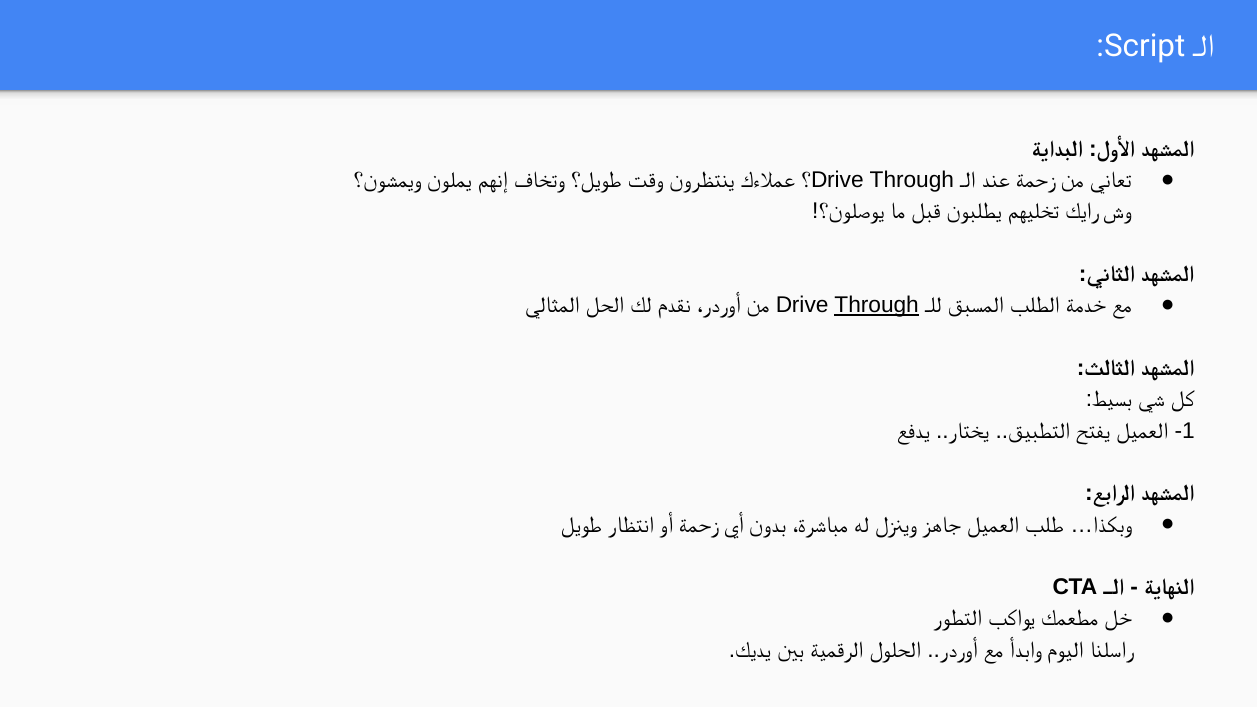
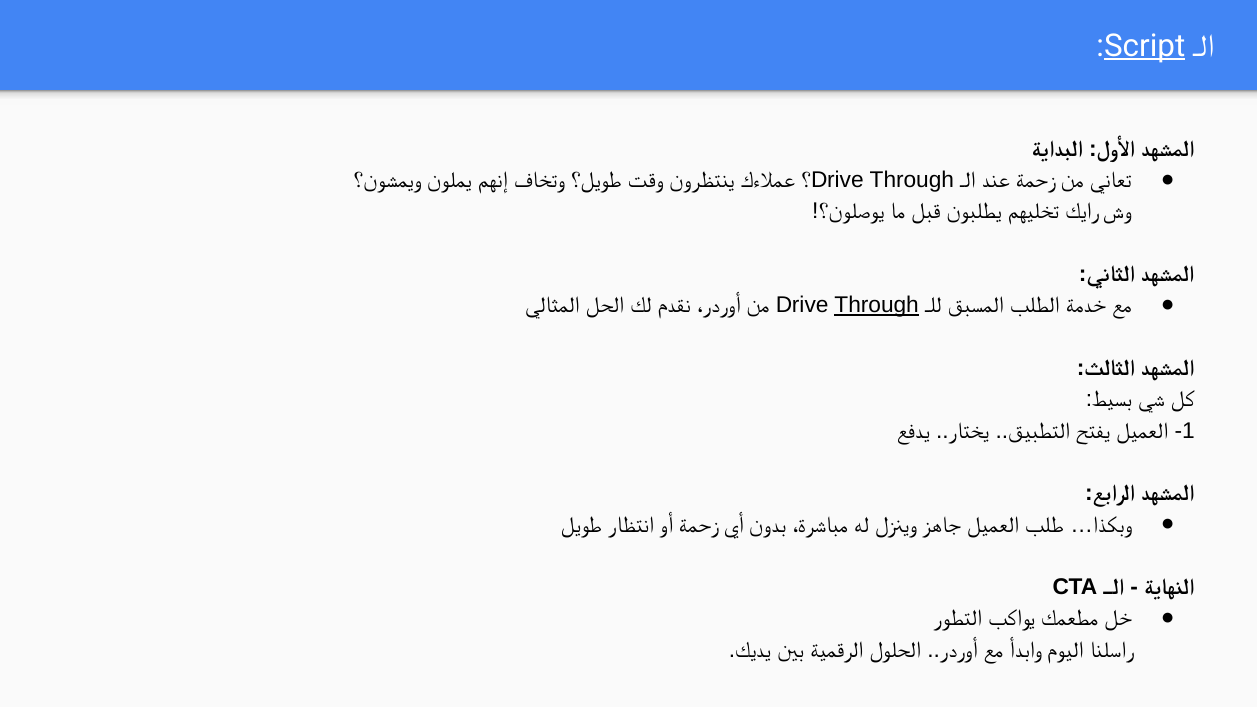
Script underline: none -> present
